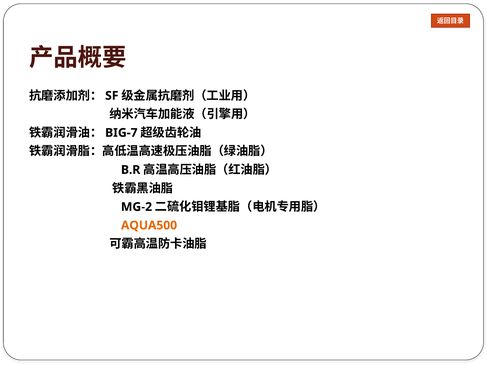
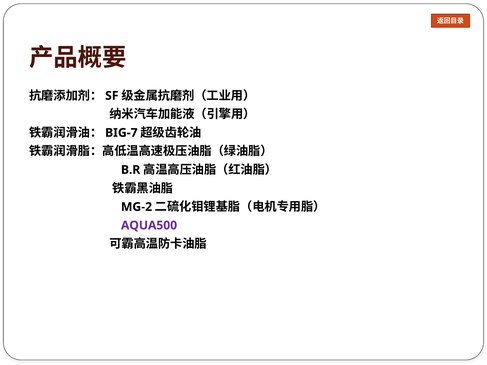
AQUA500 colour: orange -> purple
